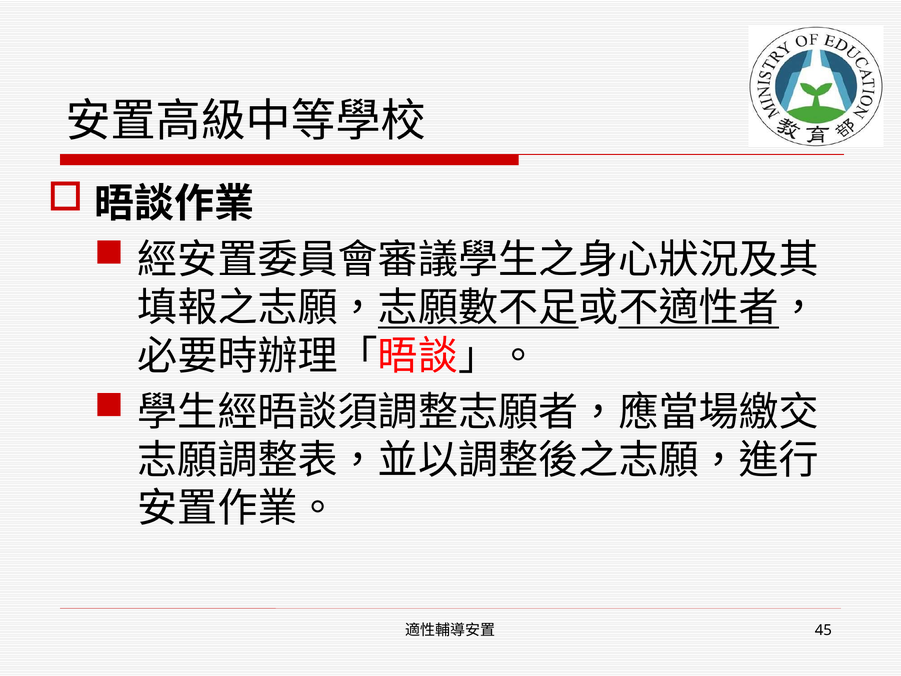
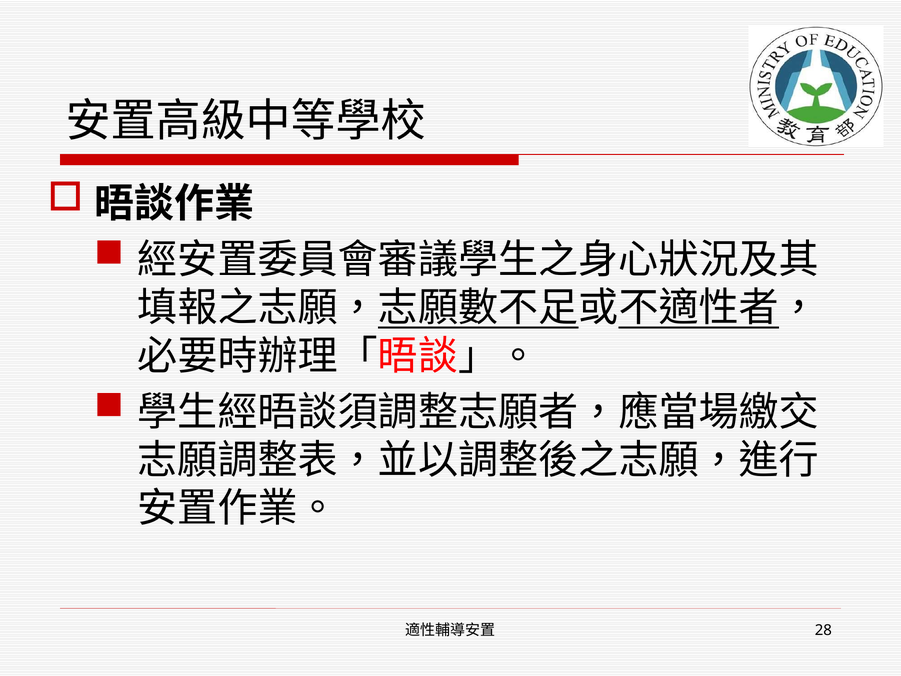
45: 45 -> 28
